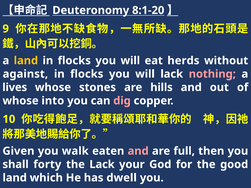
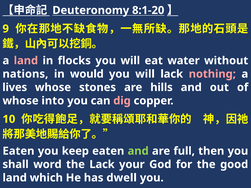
land at (26, 61) colour: yellow -> pink
herds: herds -> water
against: against -> nations
flocks at (87, 74): flocks -> would
Given at (18, 151): Given -> Eaten
walk: walk -> keep
and at (138, 151) colour: pink -> light green
forty: forty -> word
